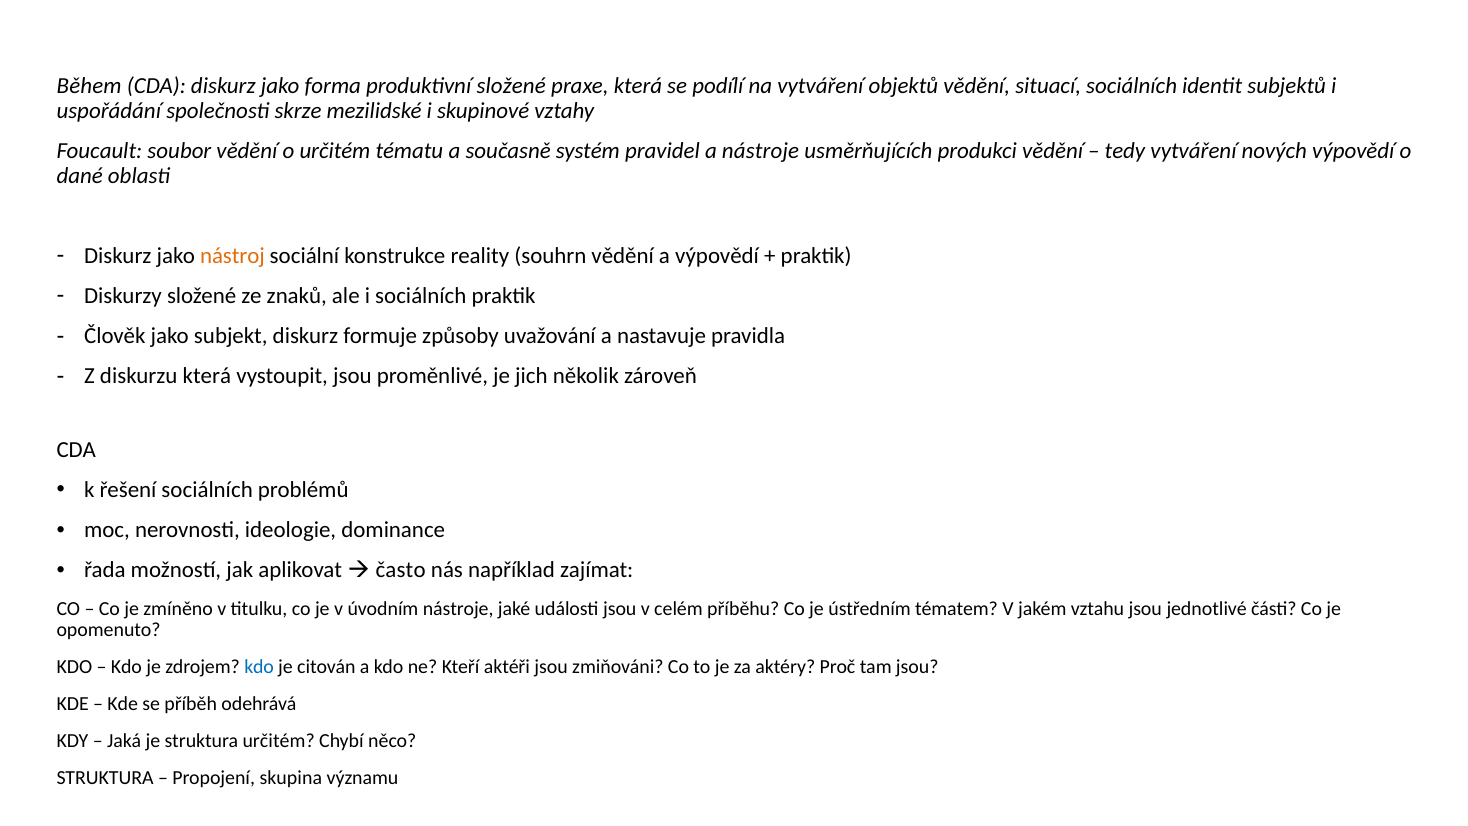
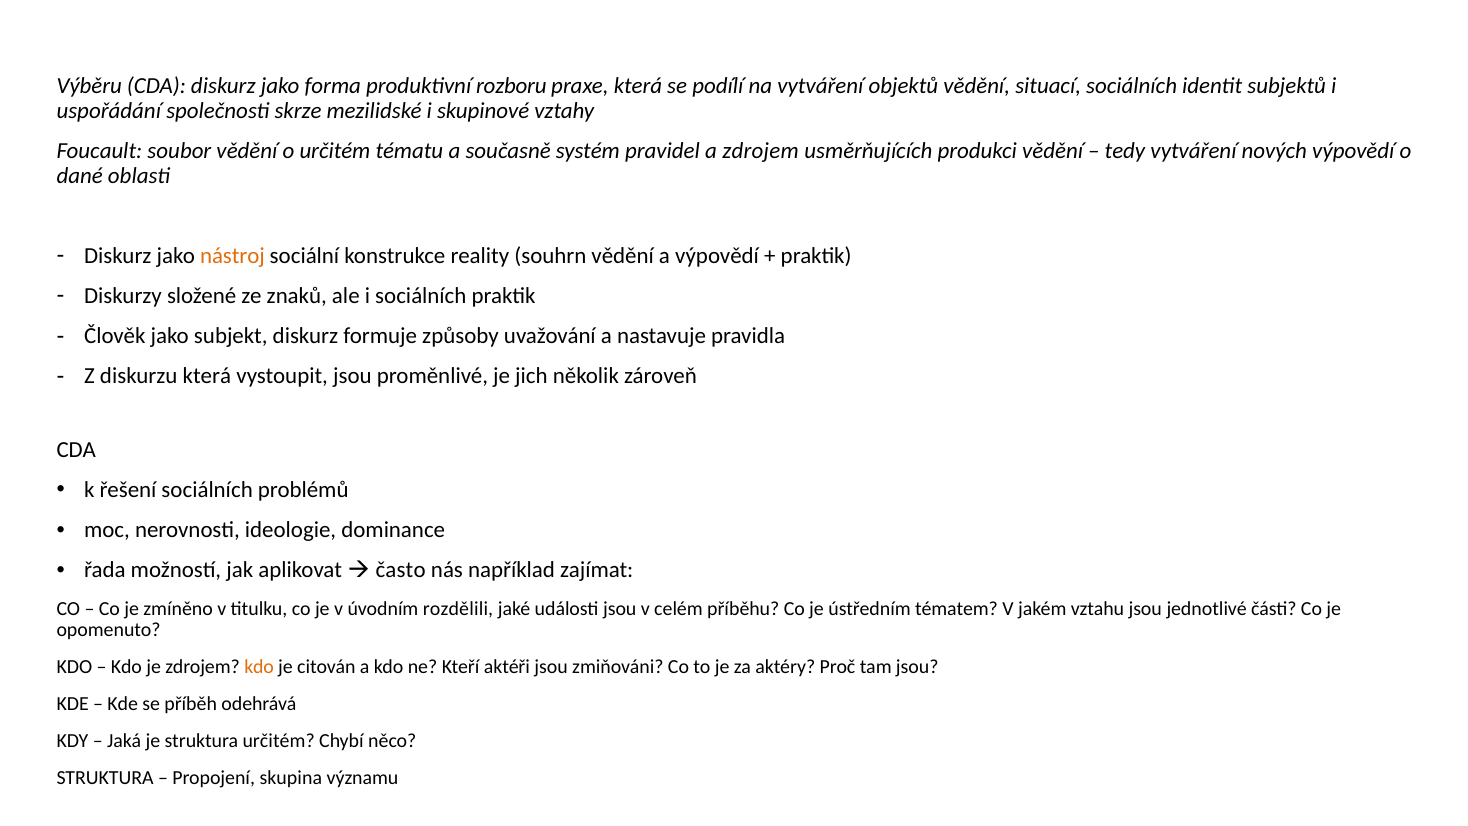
Během: Během -> Výběru
produktivní složené: složené -> rozboru
a nástroje: nástroje -> zdrojem
úvodním nástroje: nástroje -> rozdělili
kdo at (259, 667) colour: blue -> orange
